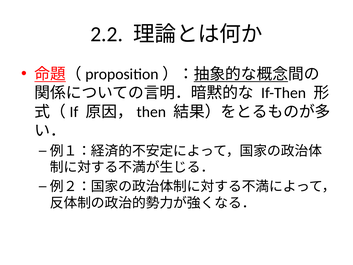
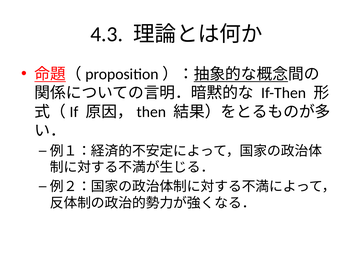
2.2: 2.2 -> 4.3
